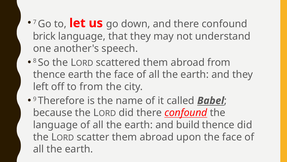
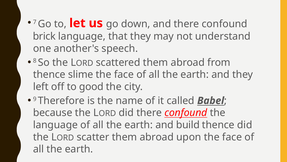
thence earth: earth -> slime
to from: from -> good
